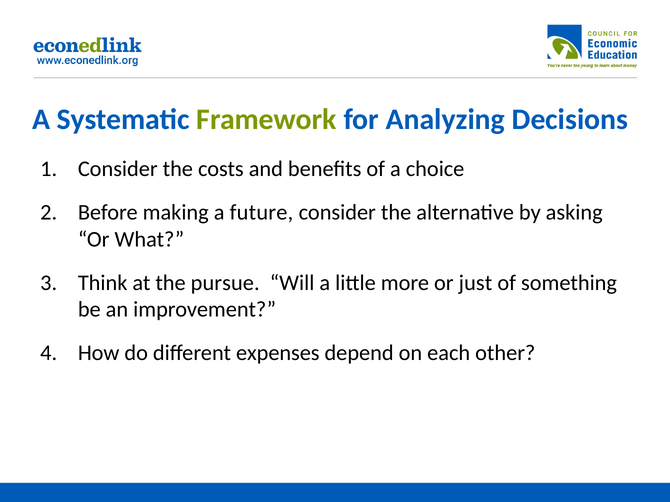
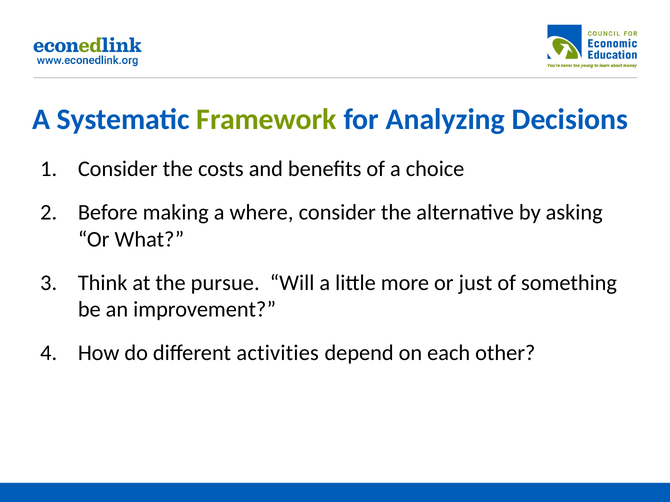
future: future -> where
expenses: expenses -> activities
